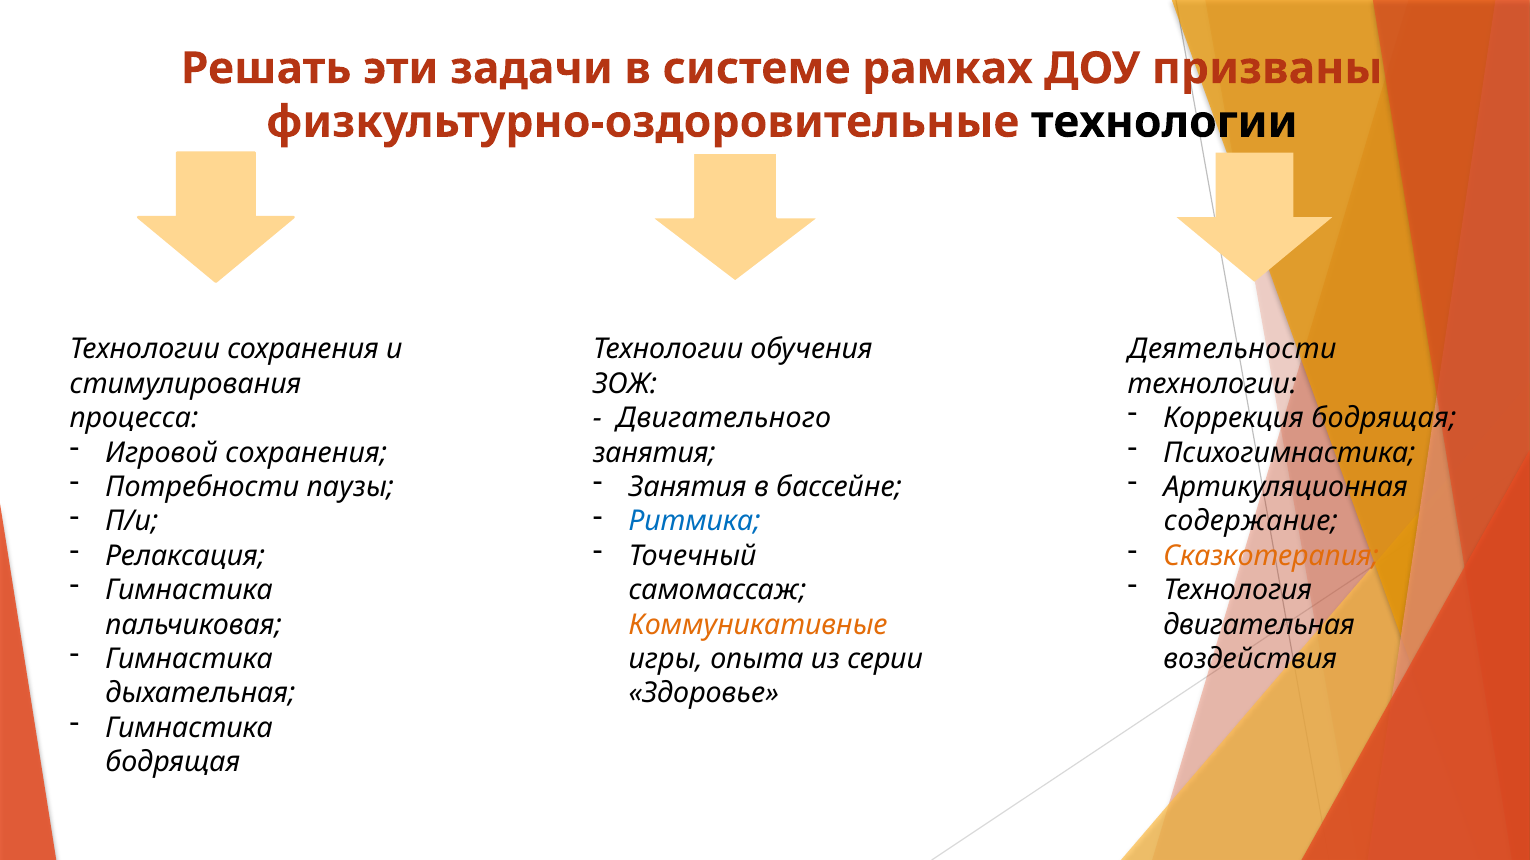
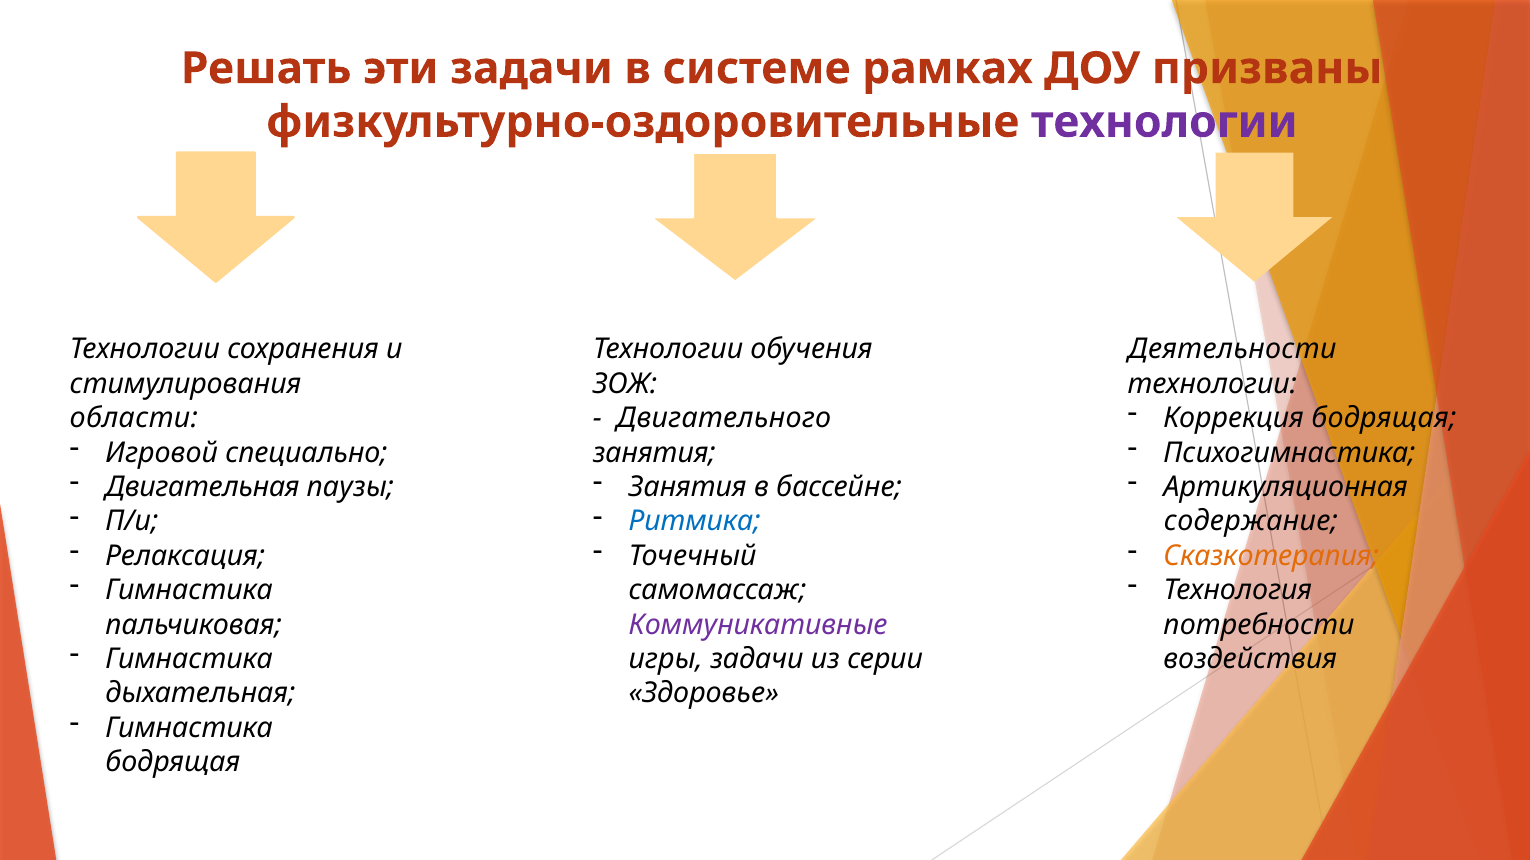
технологии at (1164, 122) colour: black -> purple
процесса: процесса -> области
Игровой сохранения: сохранения -> специально
Потребности: Потребности -> Двигательная
Коммуникативные colour: orange -> purple
двигательная: двигательная -> потребности
игры опыта: опыта -> задачи
